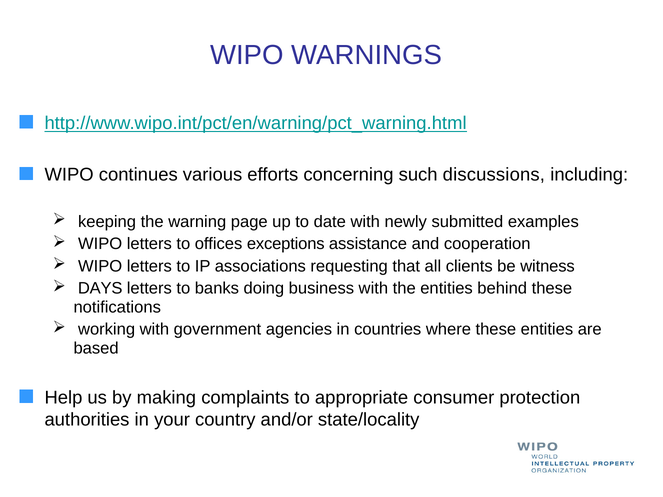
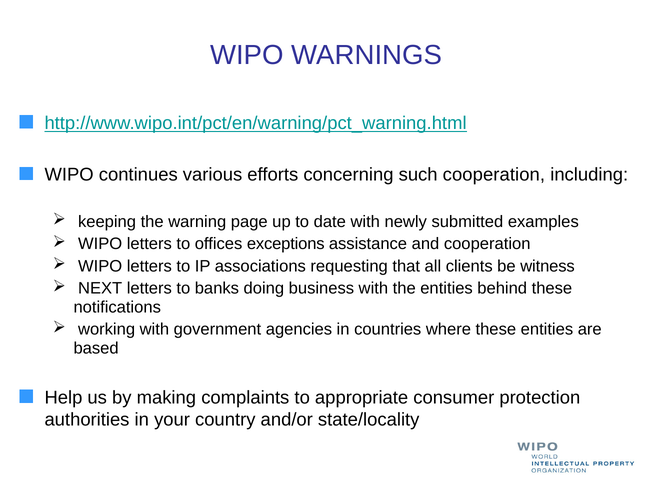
such discussions: discussions -> cooperation
DAYS: DAYS -> NEXT
